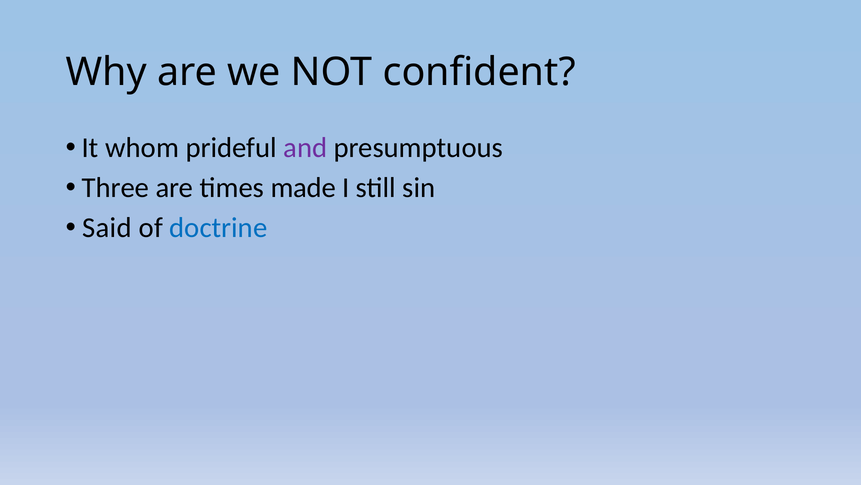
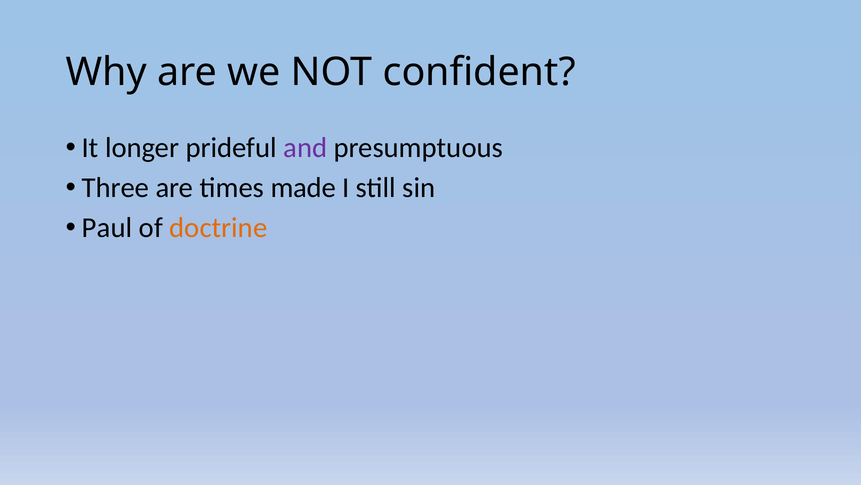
whom: whom -> longer
Said: Said -> Paul
doctrine colour: blue -> orange
